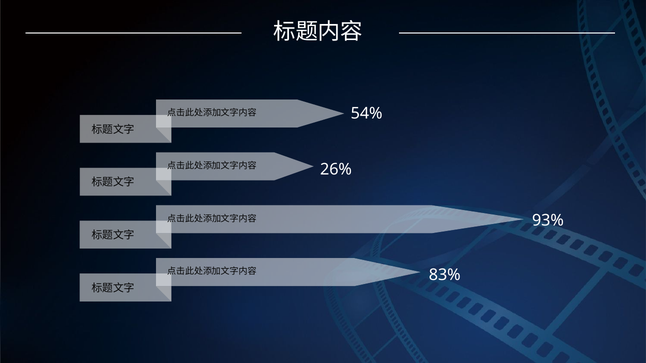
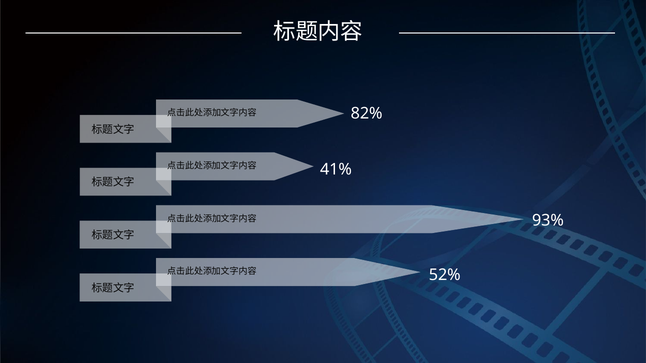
54%: 54% -> 82%
26%: 26% -> 41%
83%: 83% -> 52%
